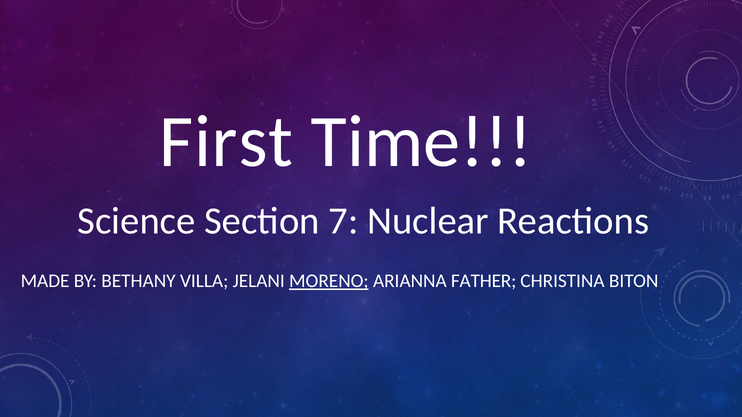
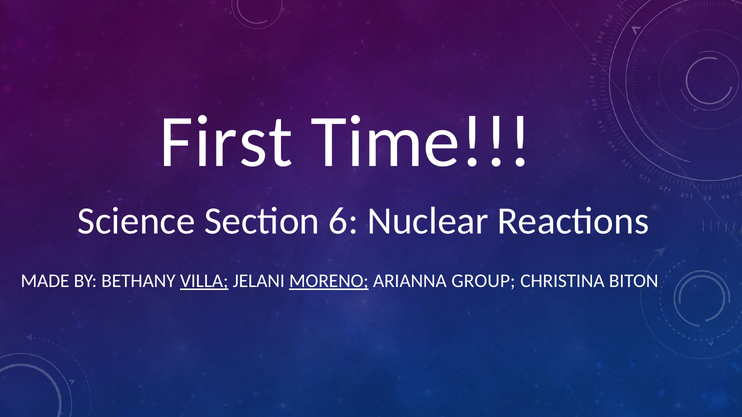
7: 7 -> 6
VILLA underline: none -> present
FATHER: FATHER -> GROUP
